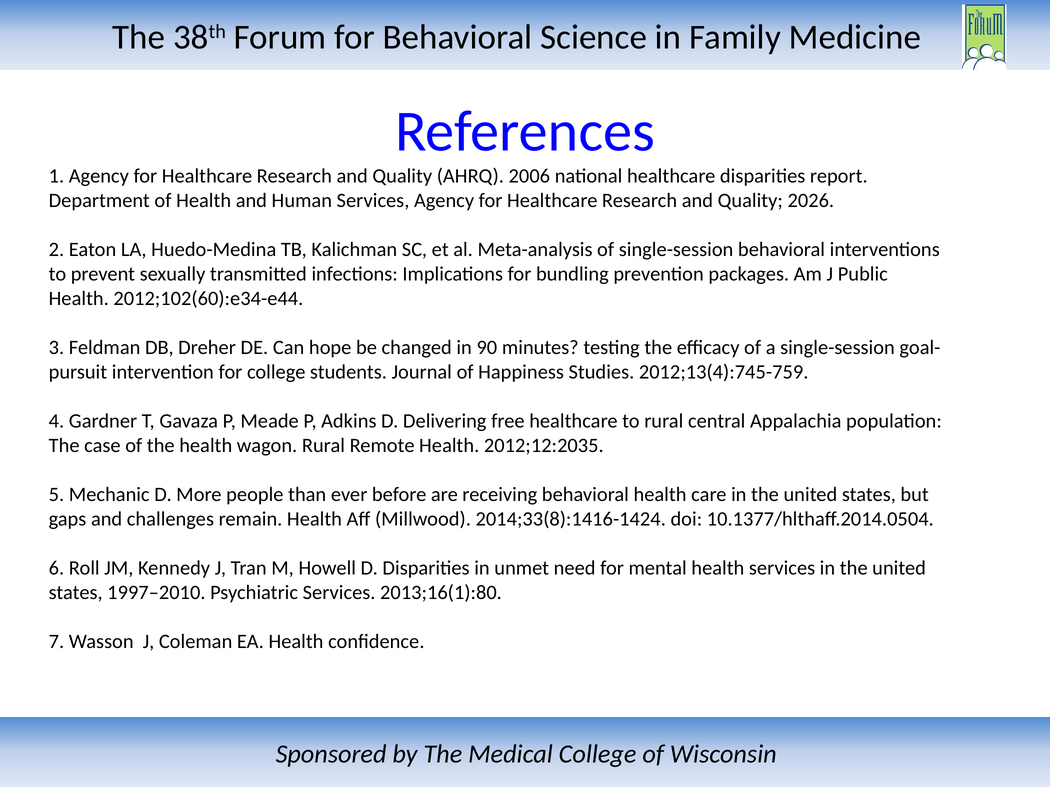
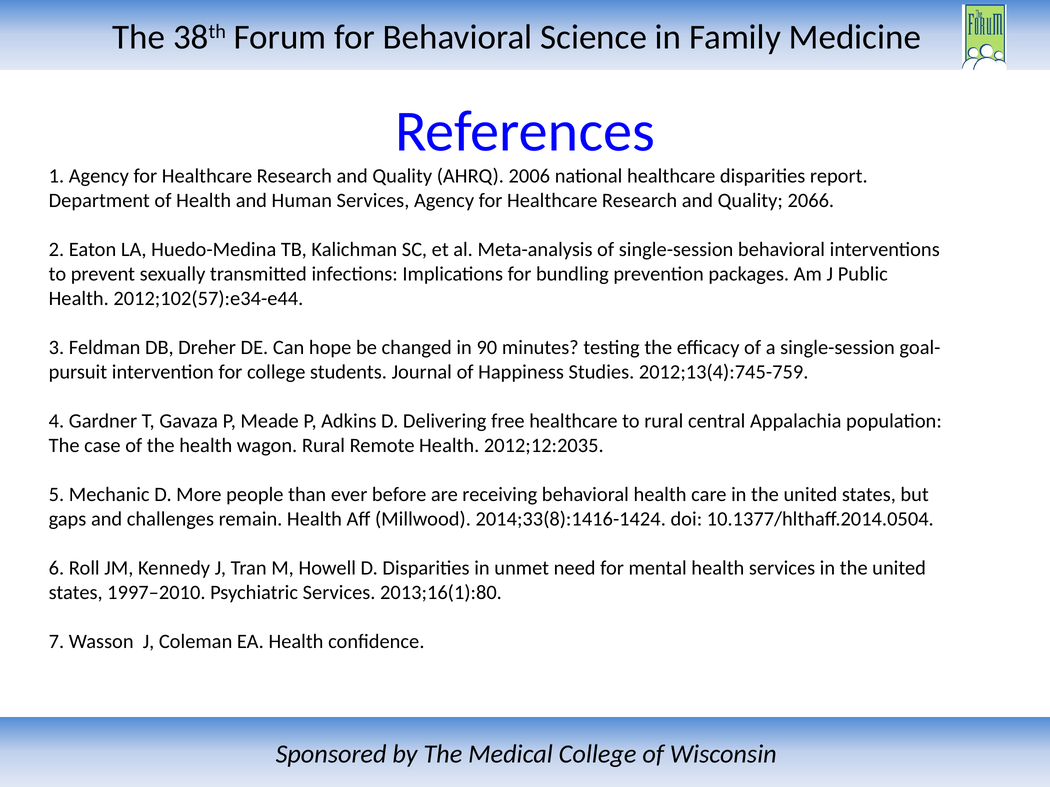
2026: 2026 -> 2066
2012;102(60):e34-e44: 2012;102(60):e34-e44 -> 2012;102(57):e34-e44
